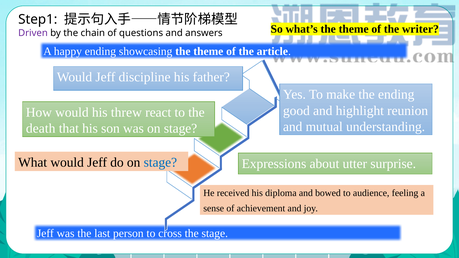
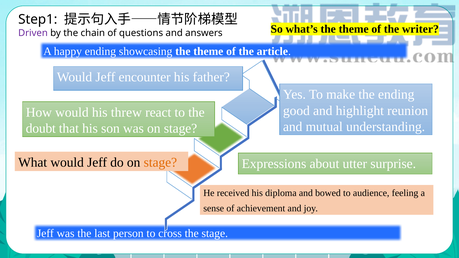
discipline: discipline -> encounter
death: death -> doubt
stage at (160, 162) colour: blue -> orange
